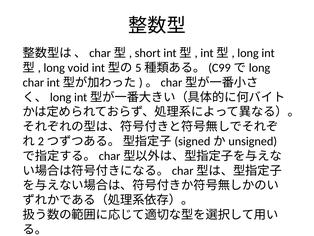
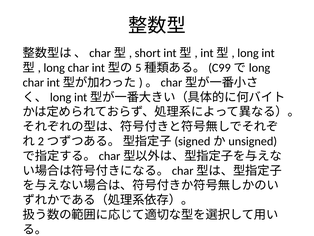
long void: void -> char
